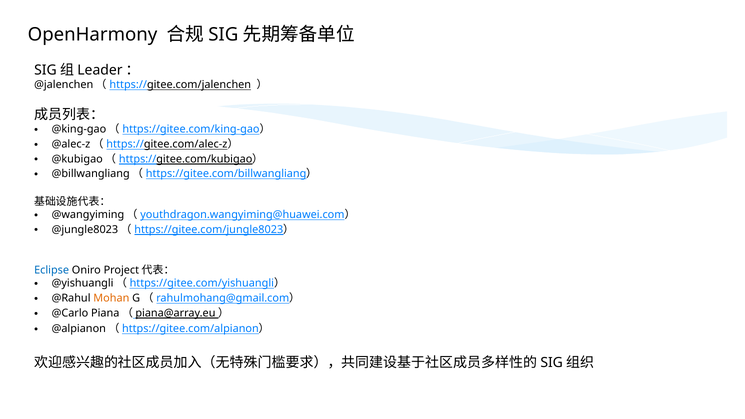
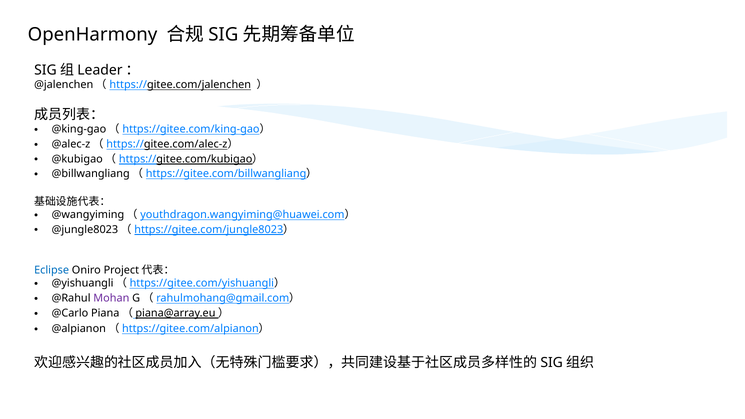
Mohan colour: orange -> purple
